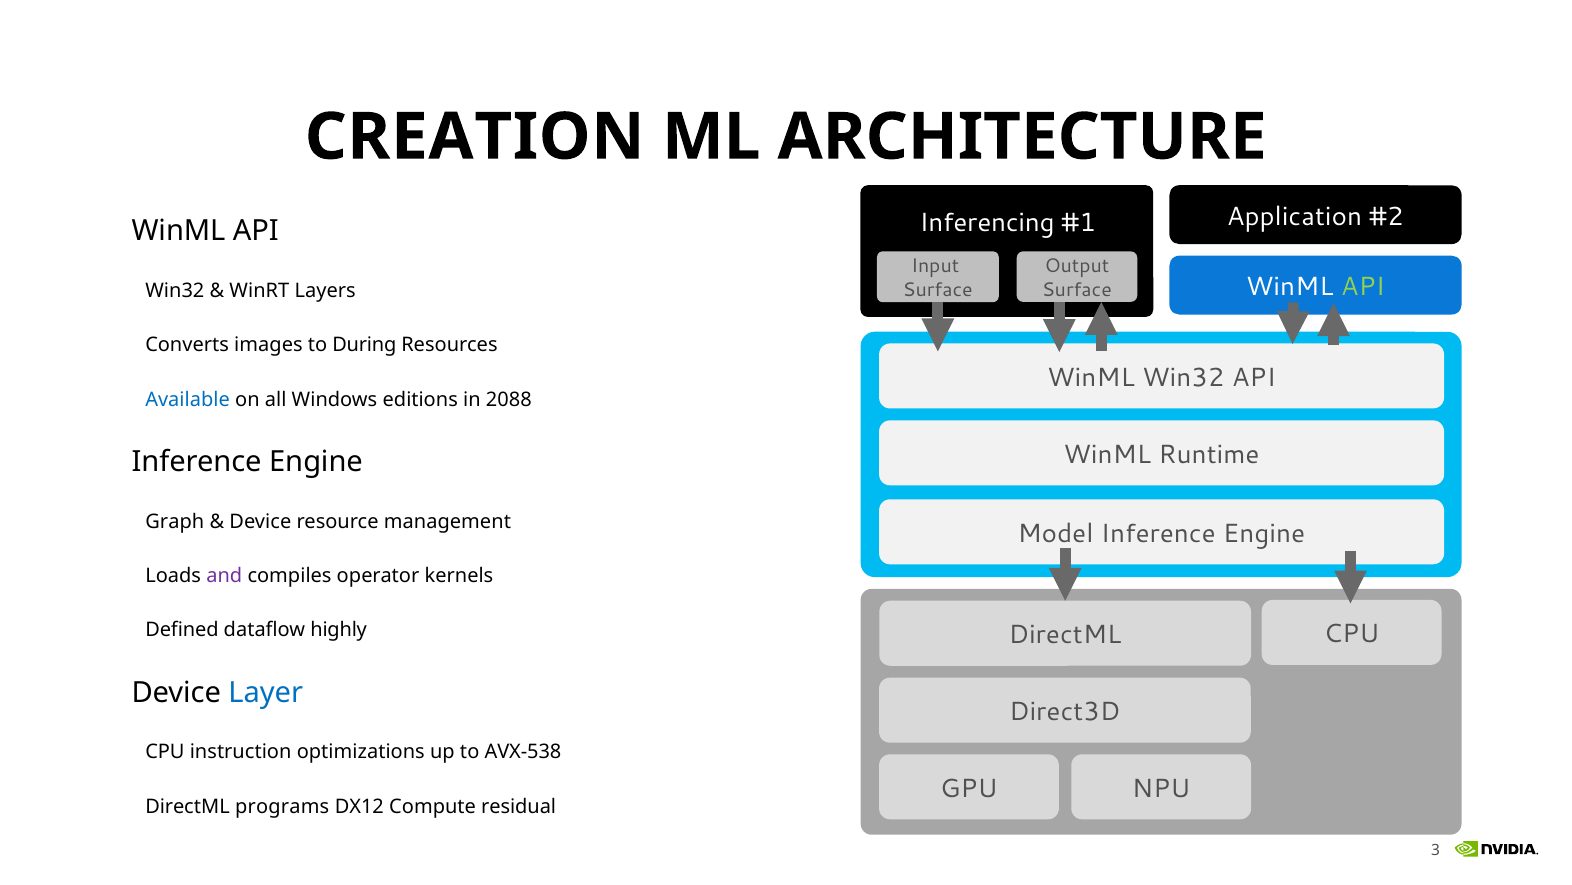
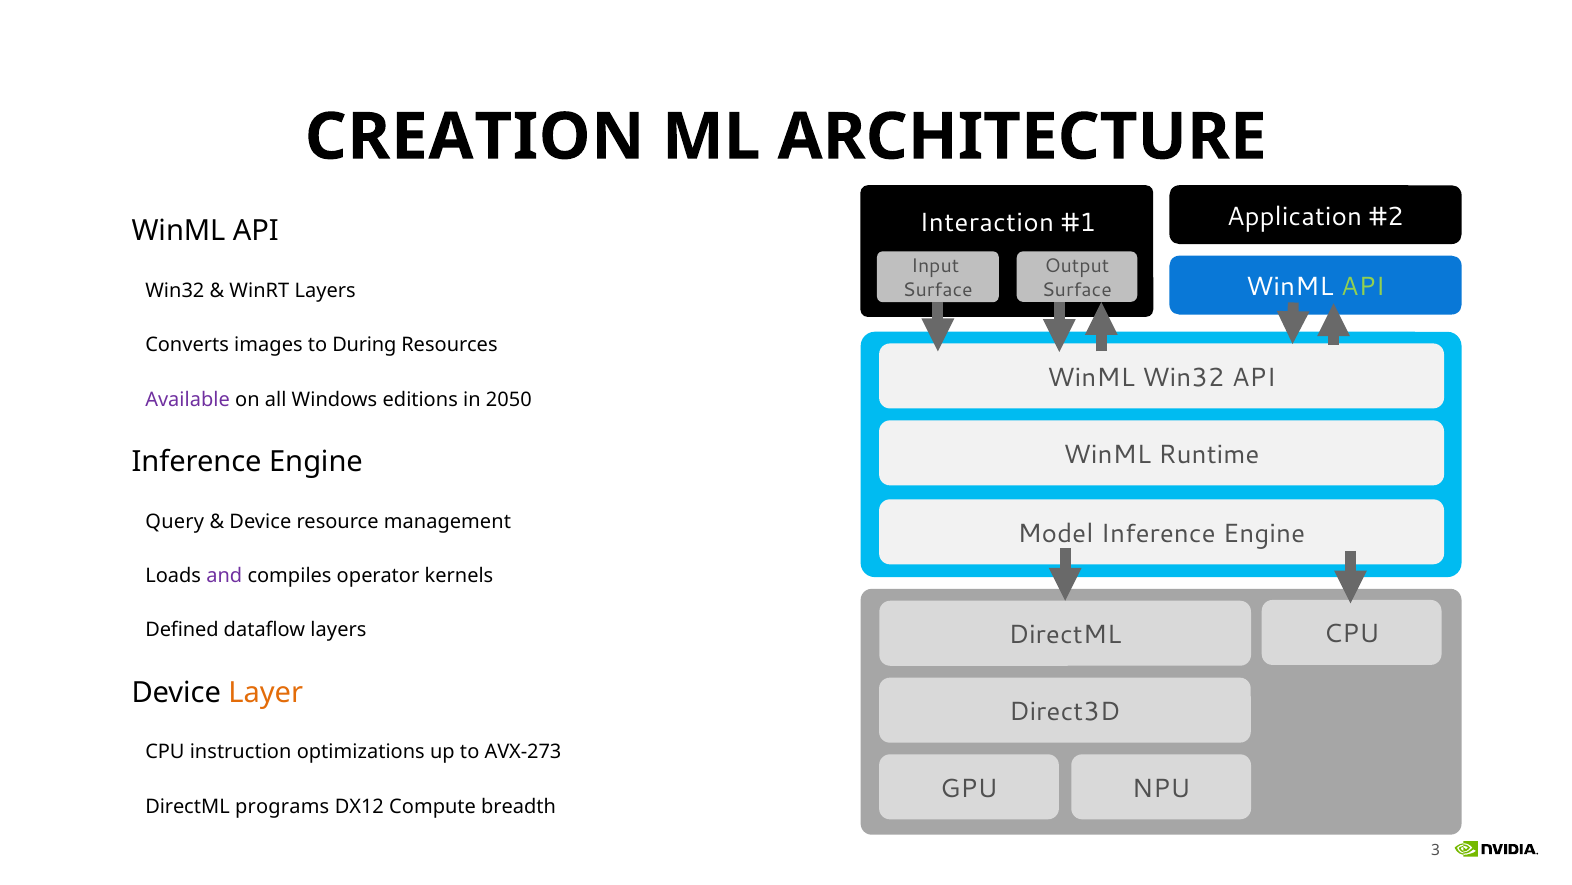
Inferencing: Inferencing -> Interaction
Available colour: blue -> purple
2088: 2088 -> 2050
Graph: Graph -> Query
dataflow highly: highly -> layers
Layer colour: blue -> orange
AVX-538: AVX-538 -> AVX-273
residual: residual -> breadth
